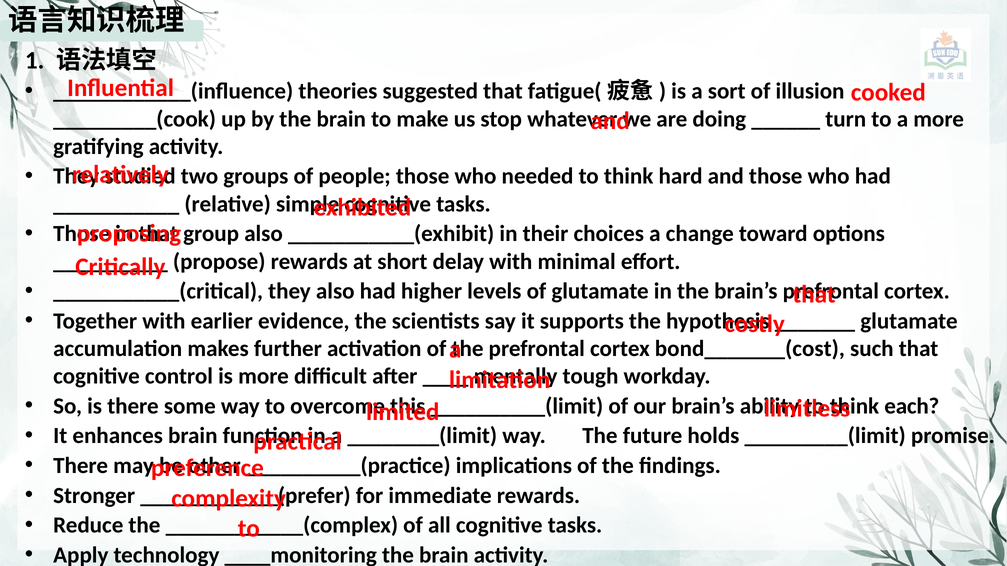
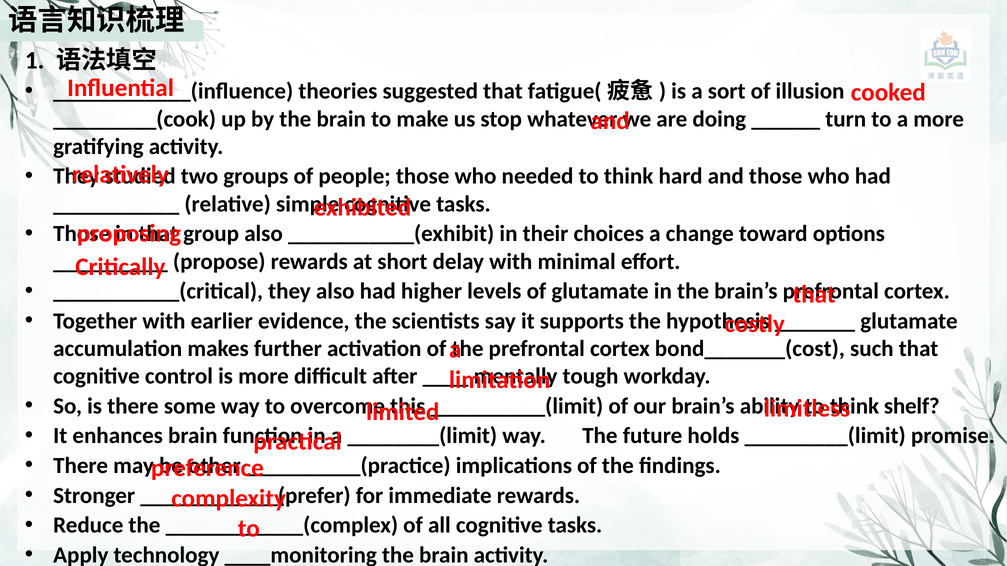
each: each -> shelf
